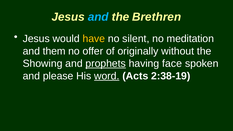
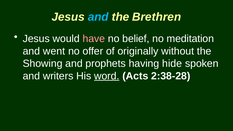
have colour: yellow -> pink
silent: silent -> belief
them: them -> went
prophets underline: present -> none
face: face -> hide
please: please -> writers
2:38-19: 2:38-19 -> 2:38-28
